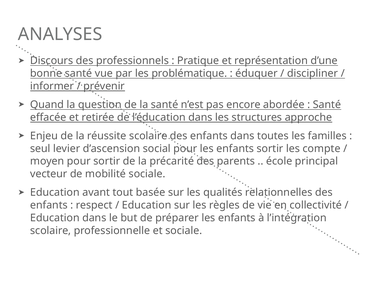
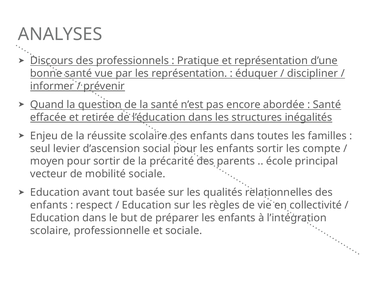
les problématique: problématique -> représentation
approche: approche -> inégalités
